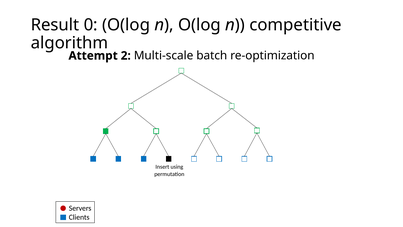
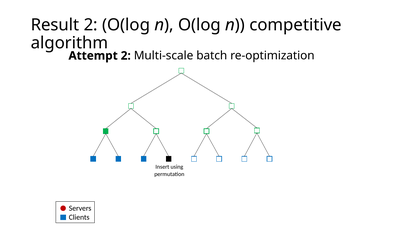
Result 0: 0 -> 2
